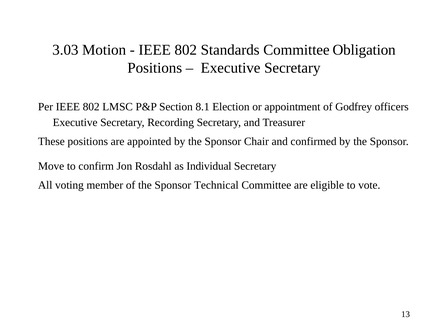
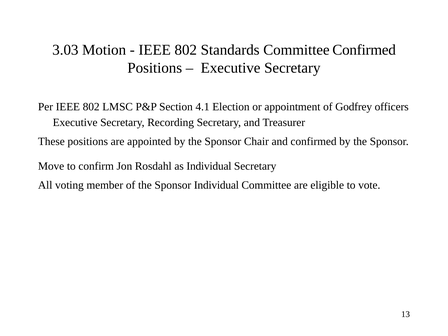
Committee Obligation: Obligation -> Confirmed
8.1: 8.1 -> 4.1
Sponsor Technical: Technical -> Individual
